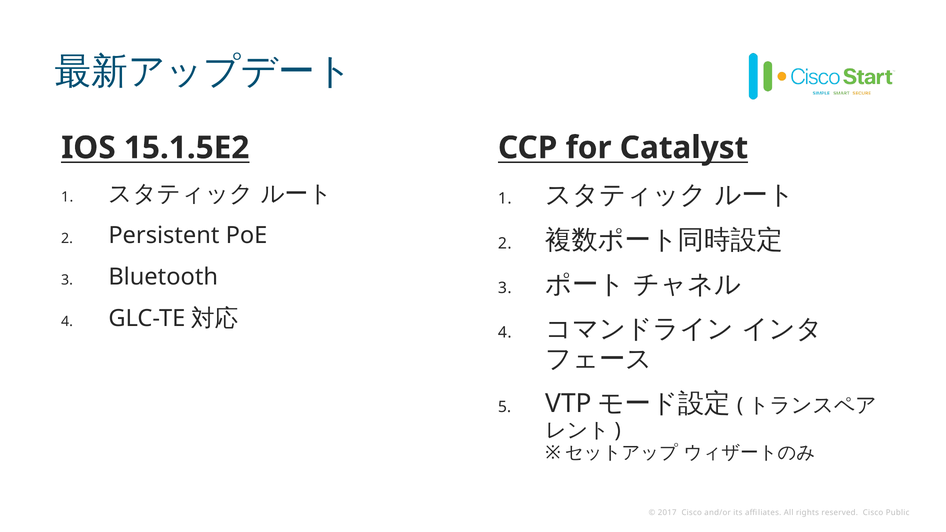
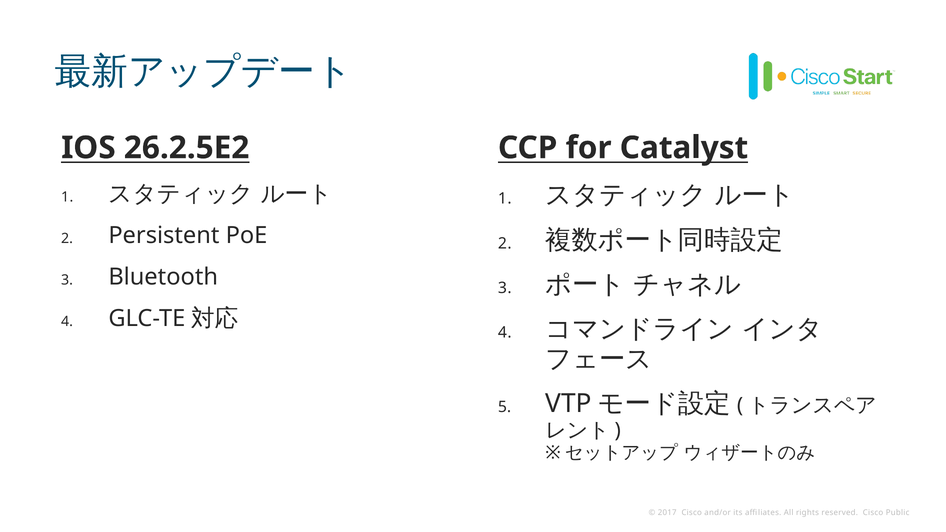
15.1.5E2: 15.1.5E2 -> 26.2.5E2
